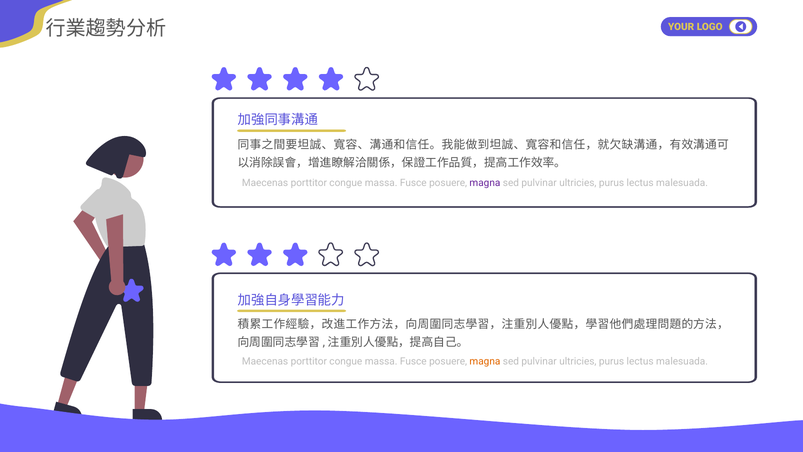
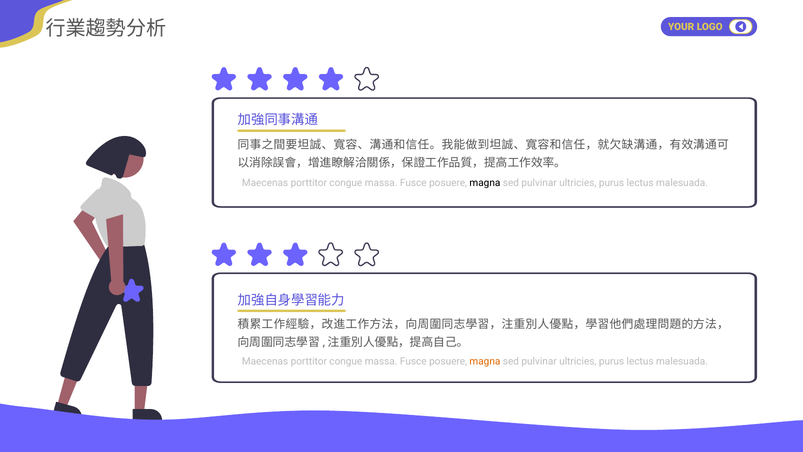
magna at (485, 183) colour: purple -> black
